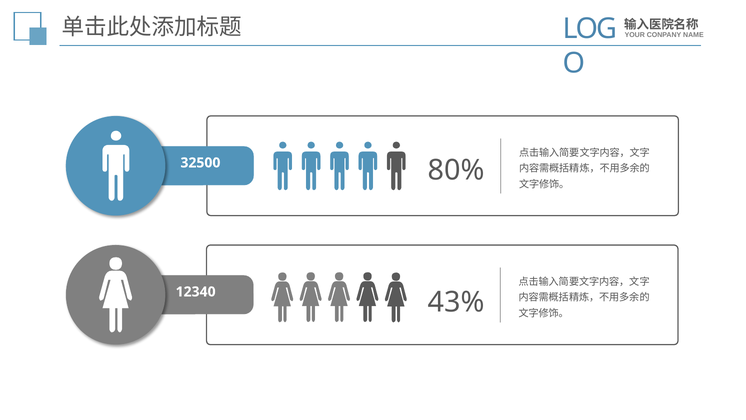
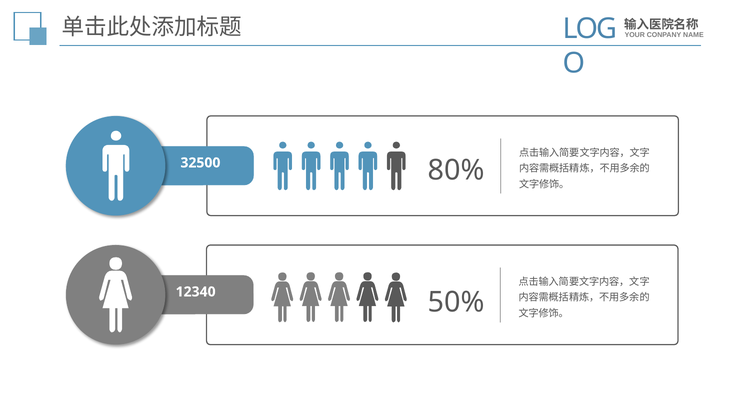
43%: 43% -> 50%
